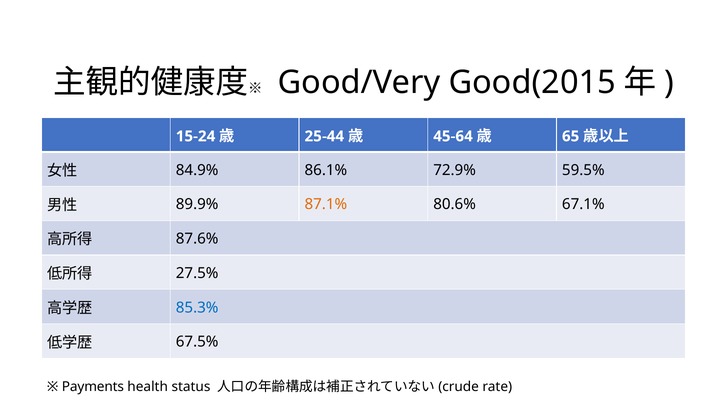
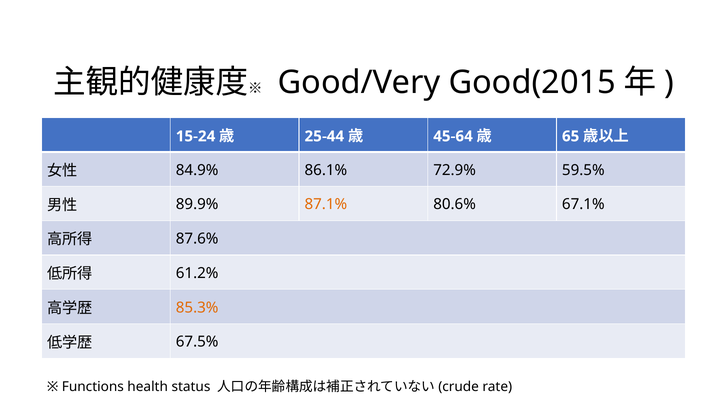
27.5%: 27.5% -> 61.2%
85.3% colour: blue -> orange
Payments: Payments -> Functions
